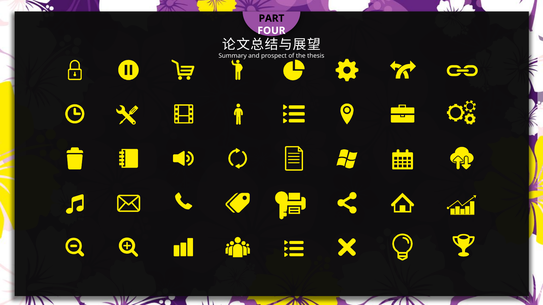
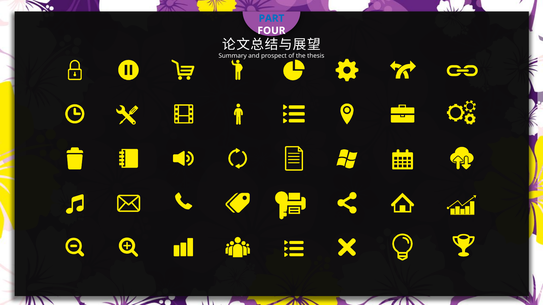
PART colour: black -> blue
